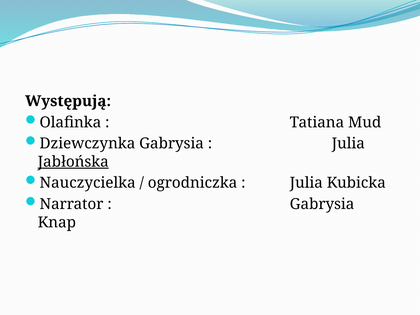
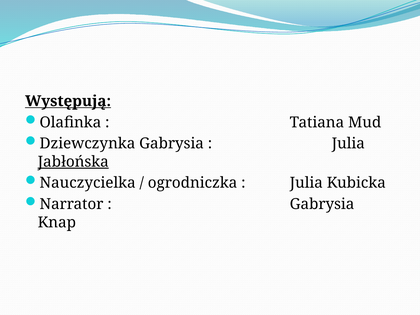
Występują underline: none -> present
